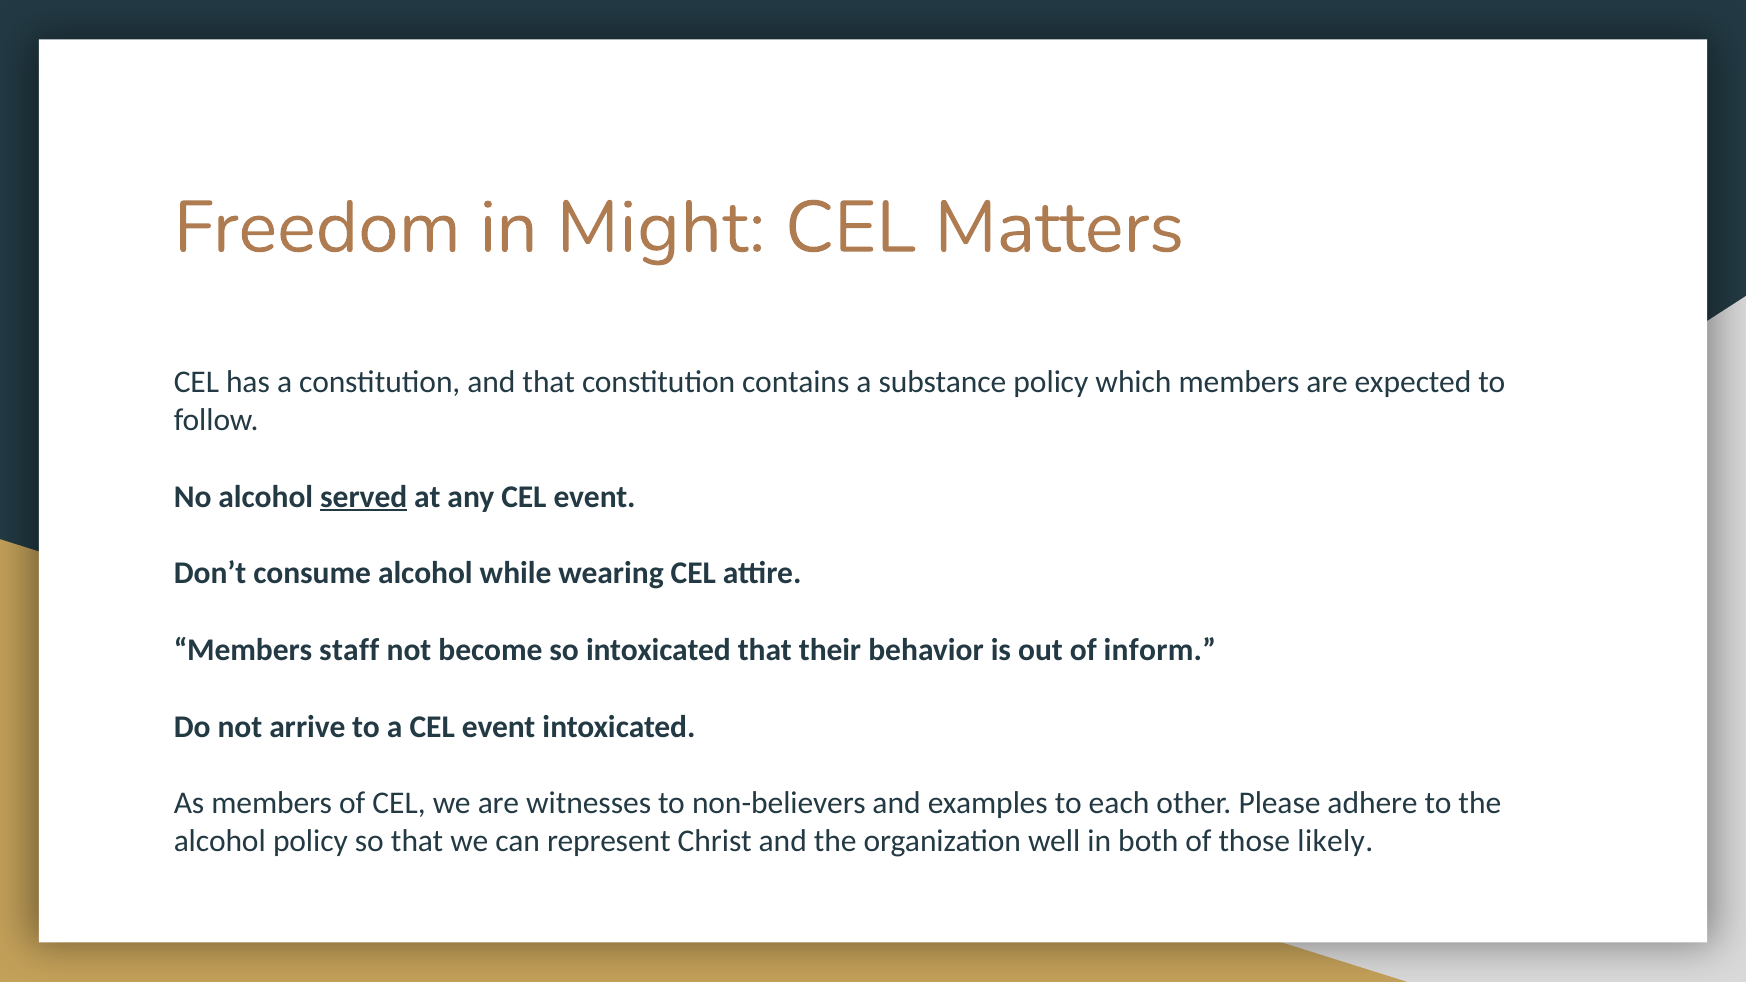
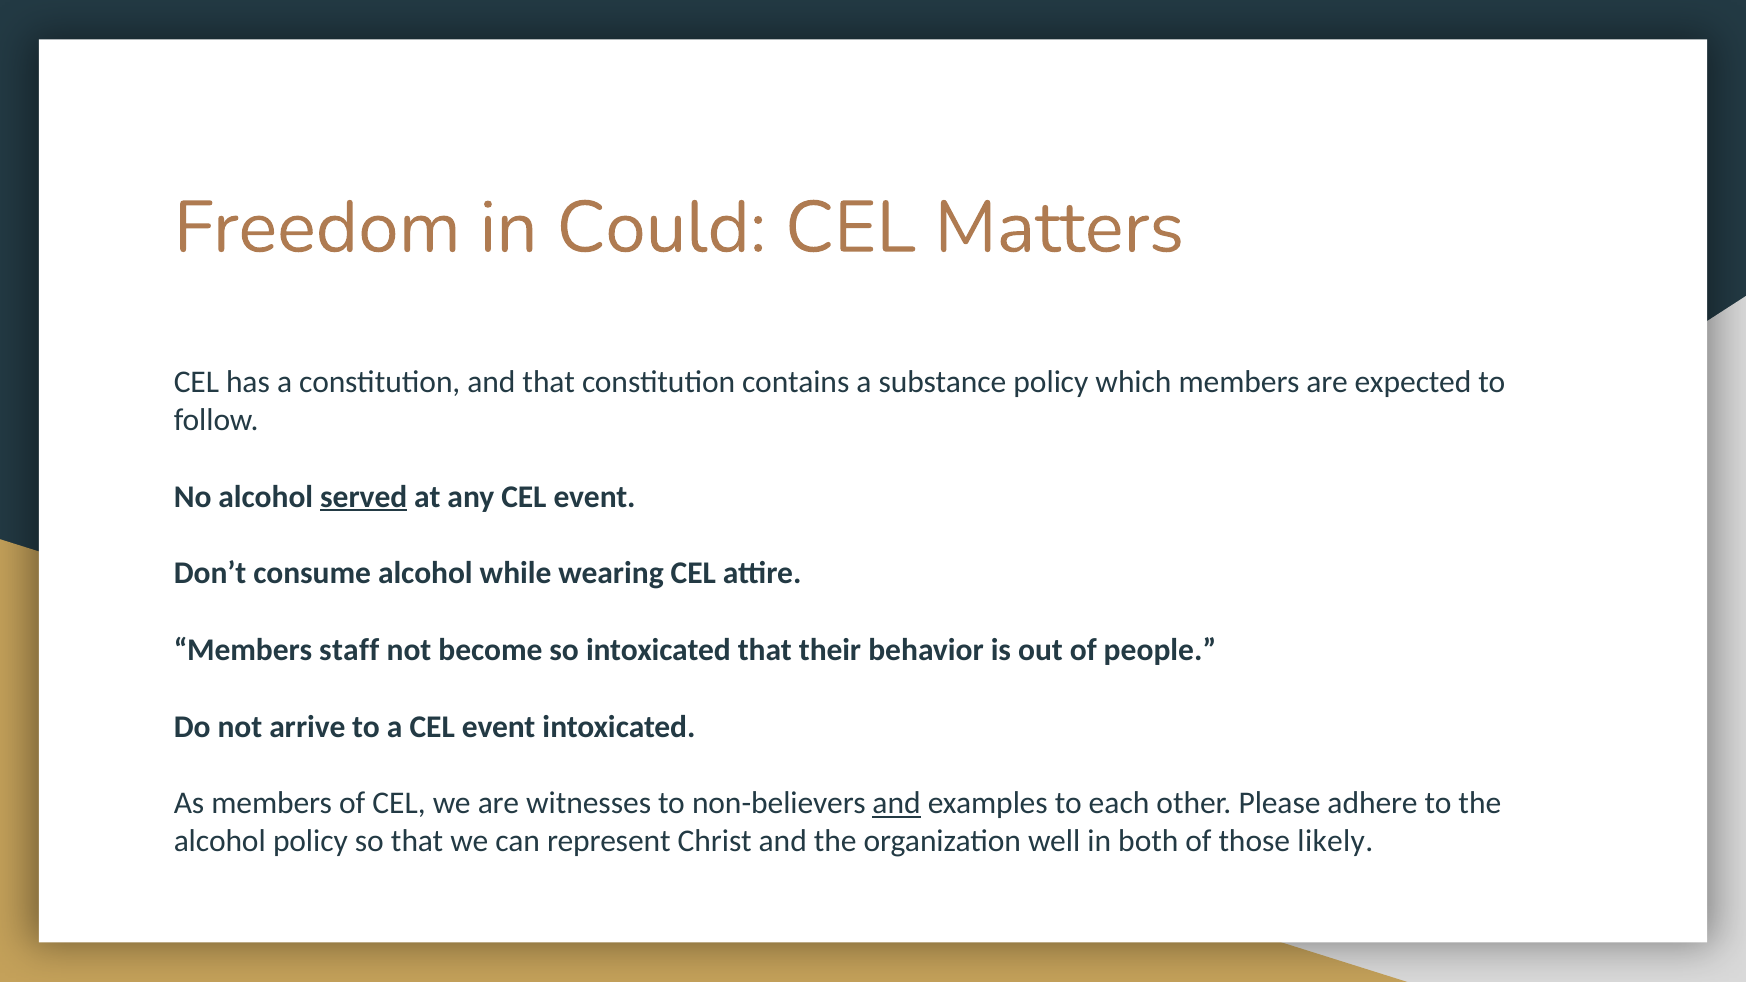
Might: Might -> Could
inform: inform -> people
and at (897, 803) underline: none -> present
